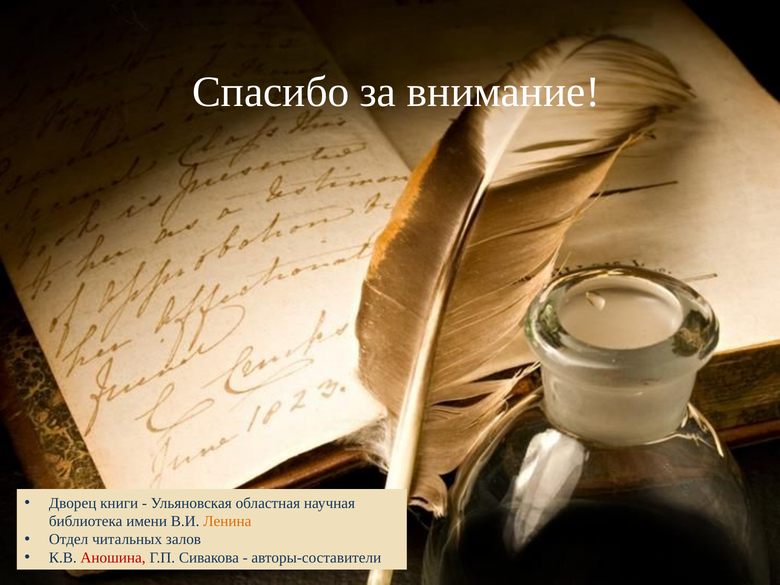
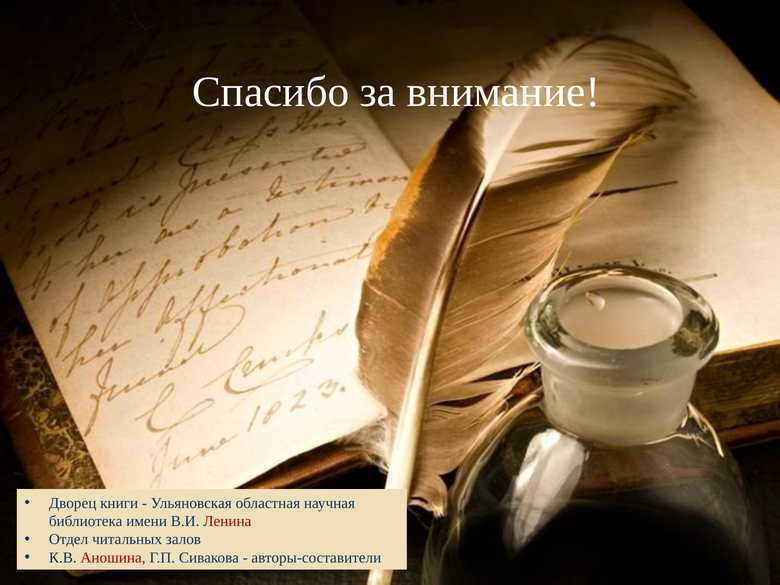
Ленина colour: orange -> red
